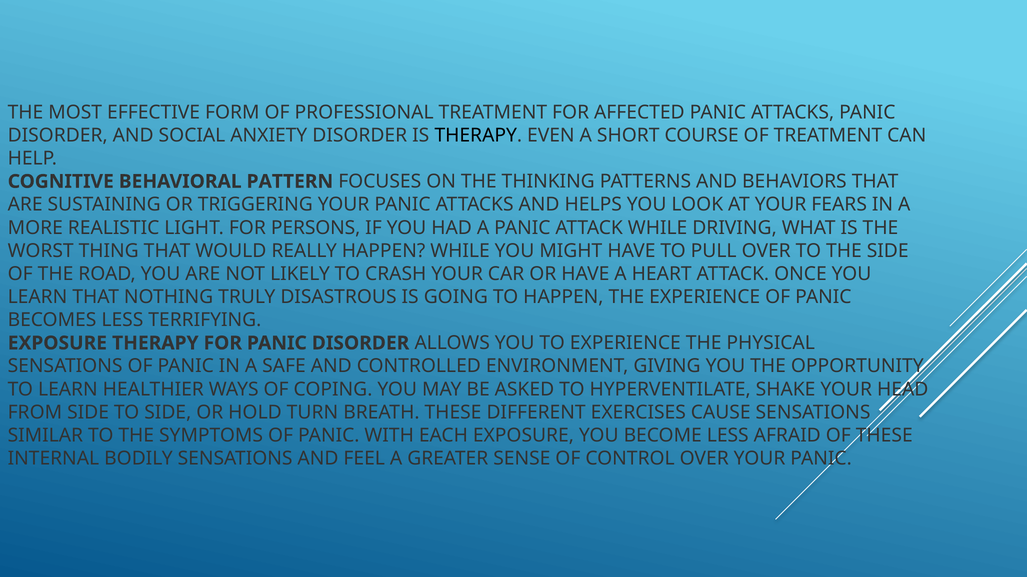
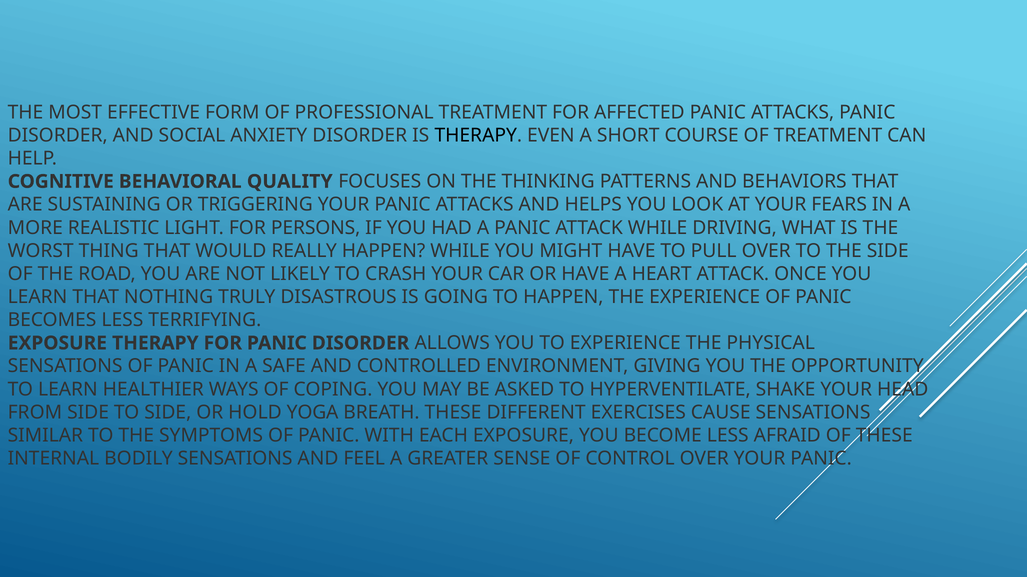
PATTERN: PATTERN -> QUALITY
TURN: TURN -> YOGA
